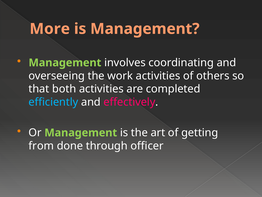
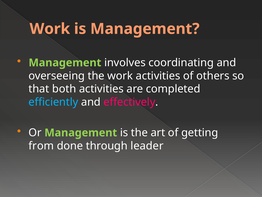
More at (50, 29): More -> Work
officer: officer -> leader
